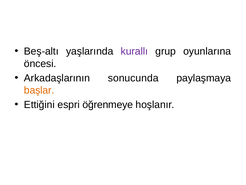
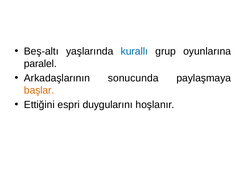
kurallı colour: purple -> blue
öncesi: öncesi -> paralel
öğrenmeye: öğrenmeye -> duygularını
